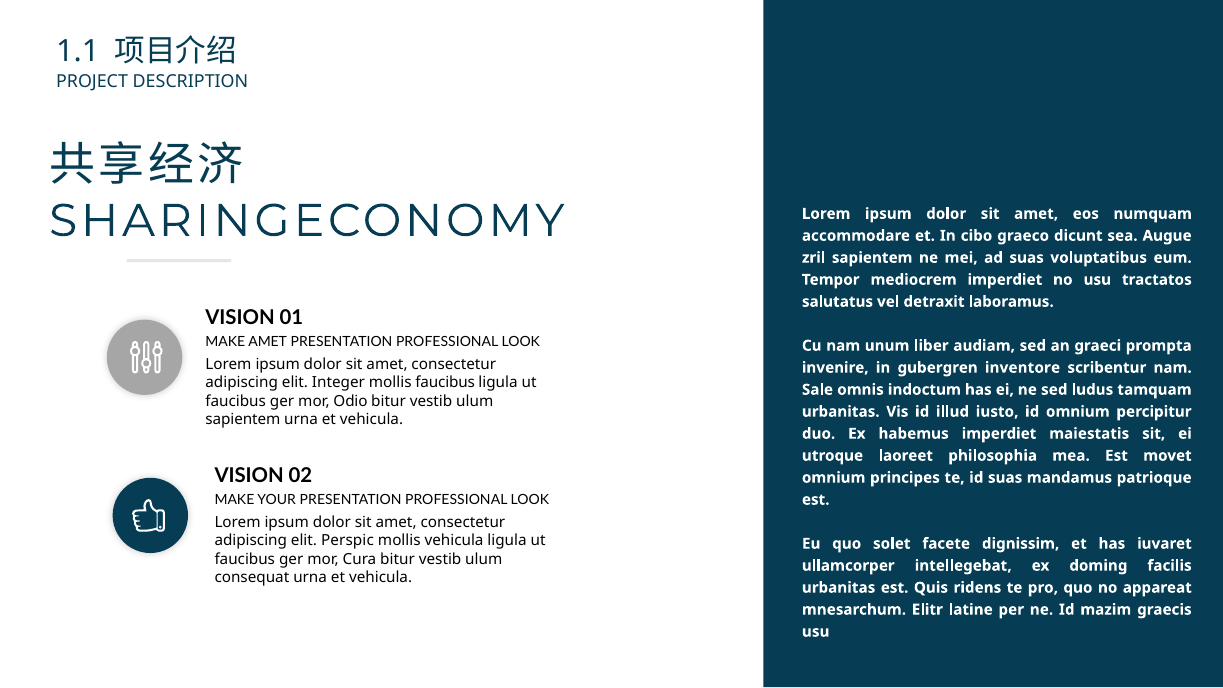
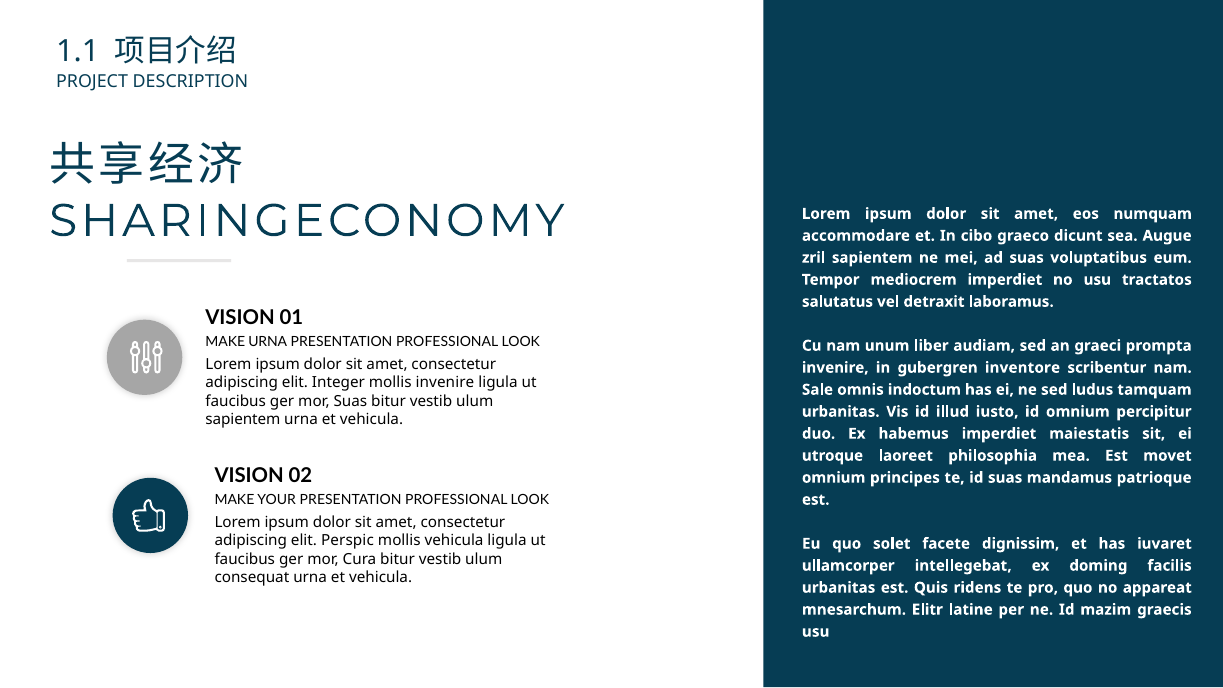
MAKE AMET: AMET -> URNA
mollis faucibus: faucibus -> invenire
mor Odio: Odio -> Suas
